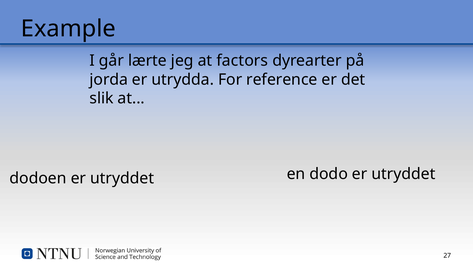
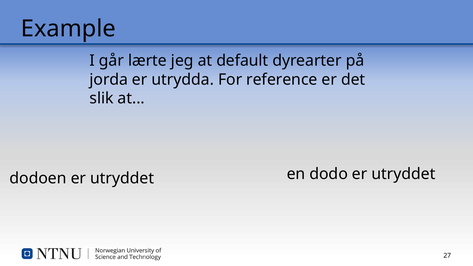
factors: factors -> default
